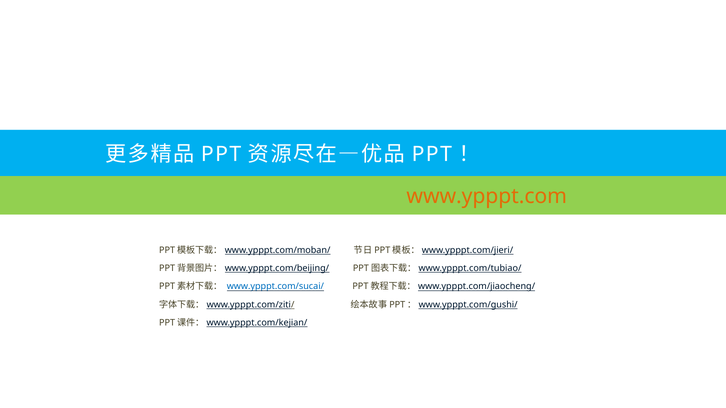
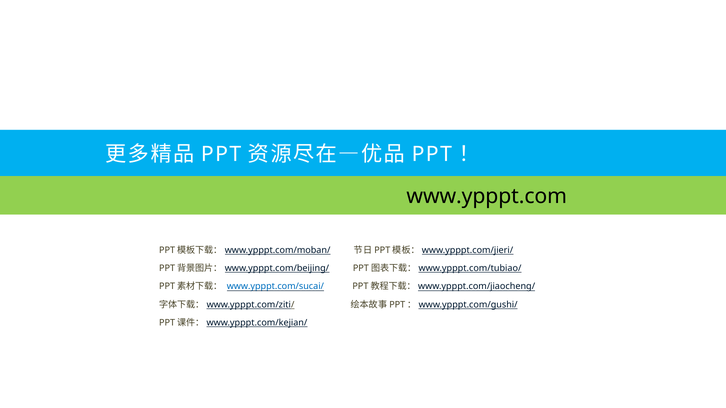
www.ypppt.com colour: orange -> black
